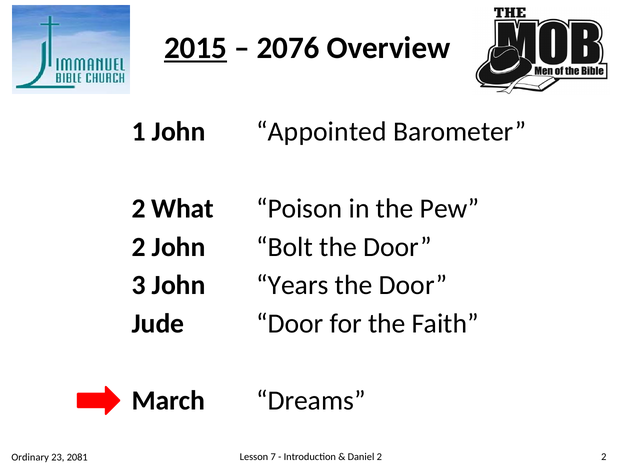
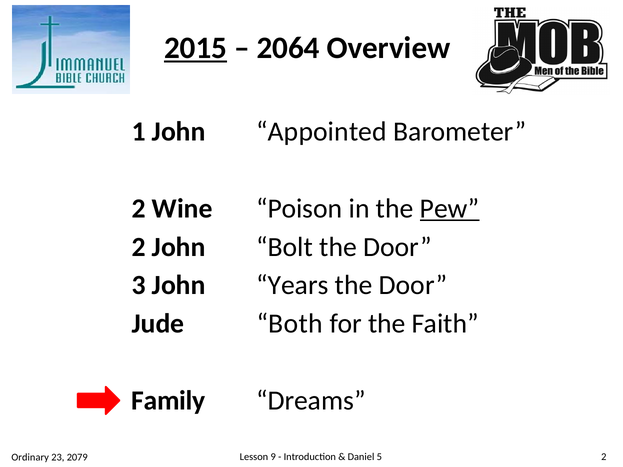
2076: 2076 -> 2064
What: What -> Wine
Pew underline: none -> present
Jude Door: Door -> Both
March: March -> Family
2081: 2081 -> 2079
7: 7 -> 9
Daniel 2: 2 -> 5
